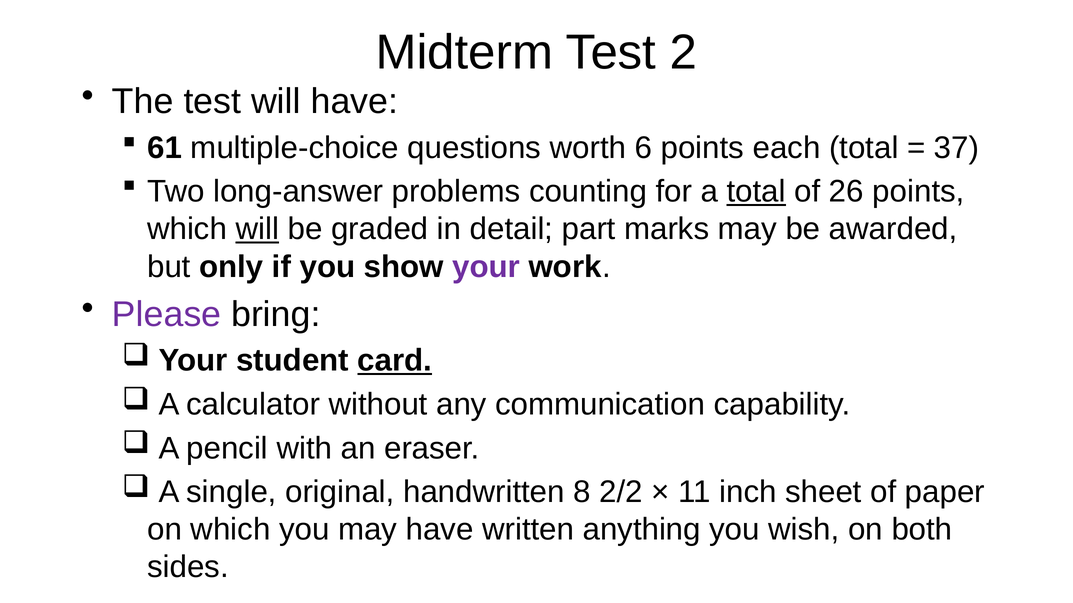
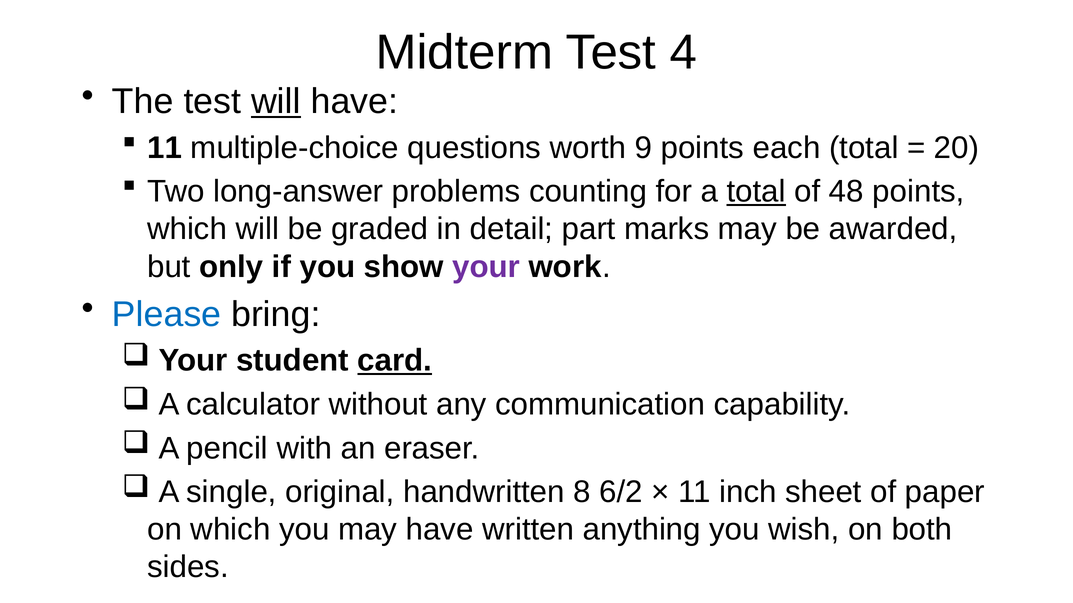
2: 2 -> 4
will at (276, 102) underline: none -> present
61 at (165, 148): 61 -> 11
6: 6 -> 9
37: 37 -> 20
26: 26 -> 48
will at (257, 229) underline: present -> none
Please colour: purple -> blue
2/2: 2/2 -> 6/2
